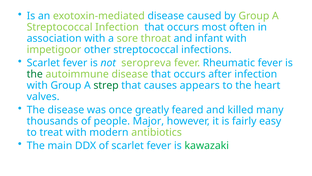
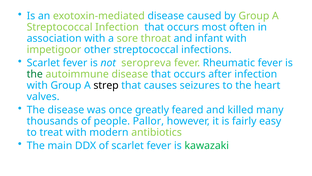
strep colour: green -> black
appears: appears -> seizures
Major: Major -> Pallor
